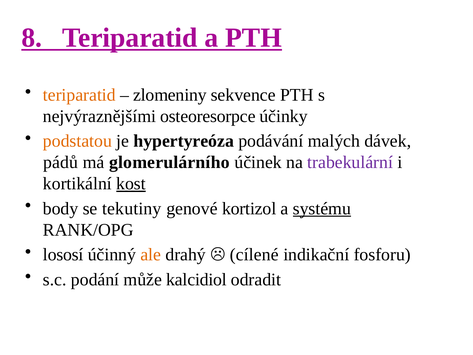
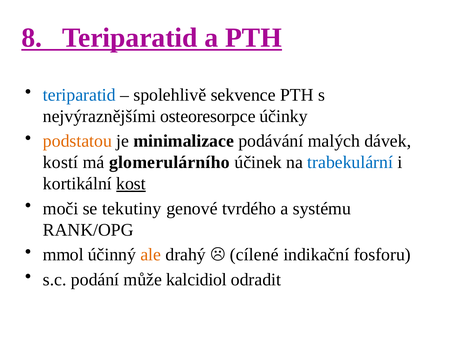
teriparatid at (79, 95) colour: orange -> blue
zlomeniny: zlomeniny -> spolehlivě
hypertyreóza: hypertyreóza -> minimalizace
pádů: pádů -> kostí
trabekulární colour: purple -> blue
body: body -> moči
kortizol: kortizol -> tvrdého
systému underline: present -> none
lososí: lososí -> mmol
